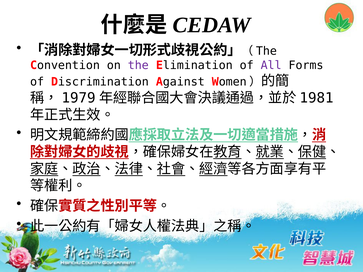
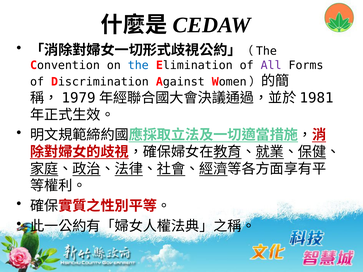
the colour: purple -> blue
